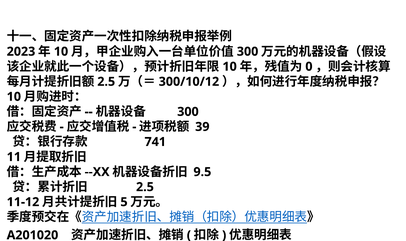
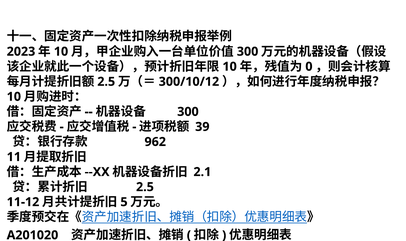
741: 741 -> 962
9.5: 9.5 -> 2.1
